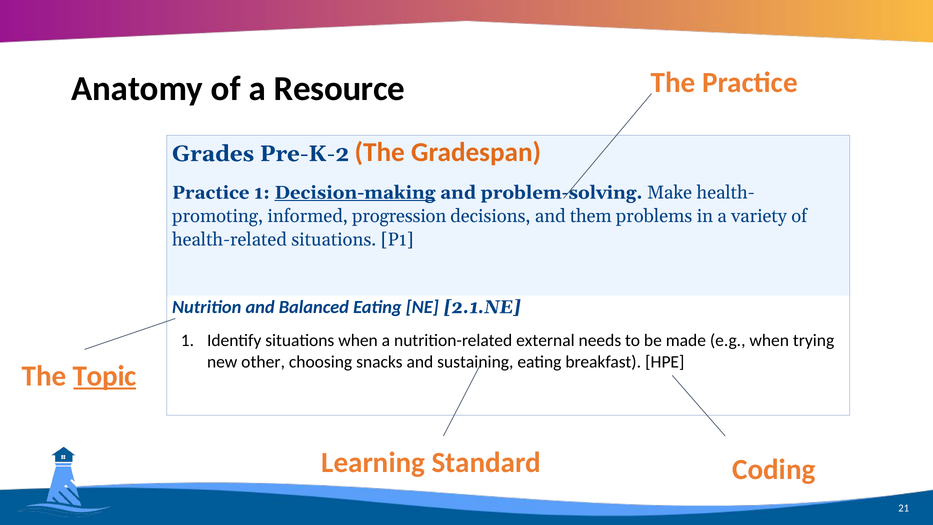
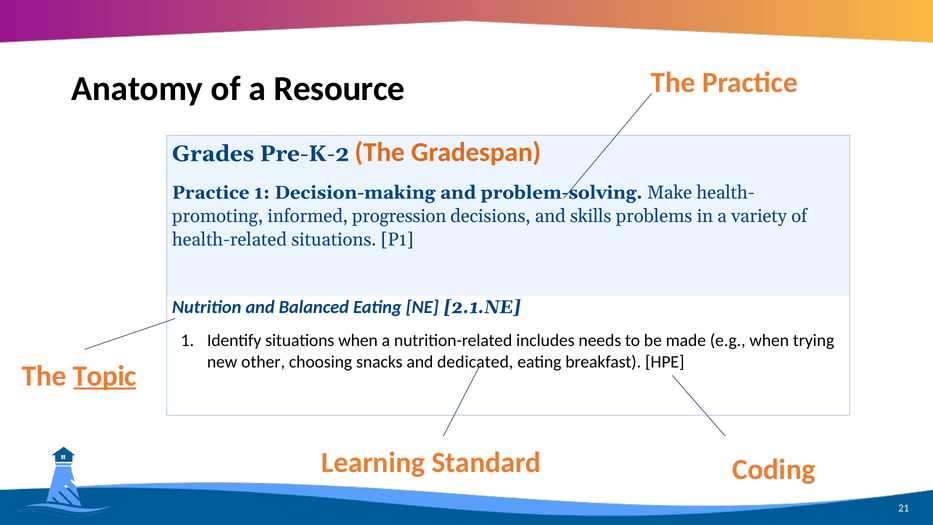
Decision-making underline: present -> none
them: them -> skills
external: external -> includes
sustaining: sustaining -> dedicated
